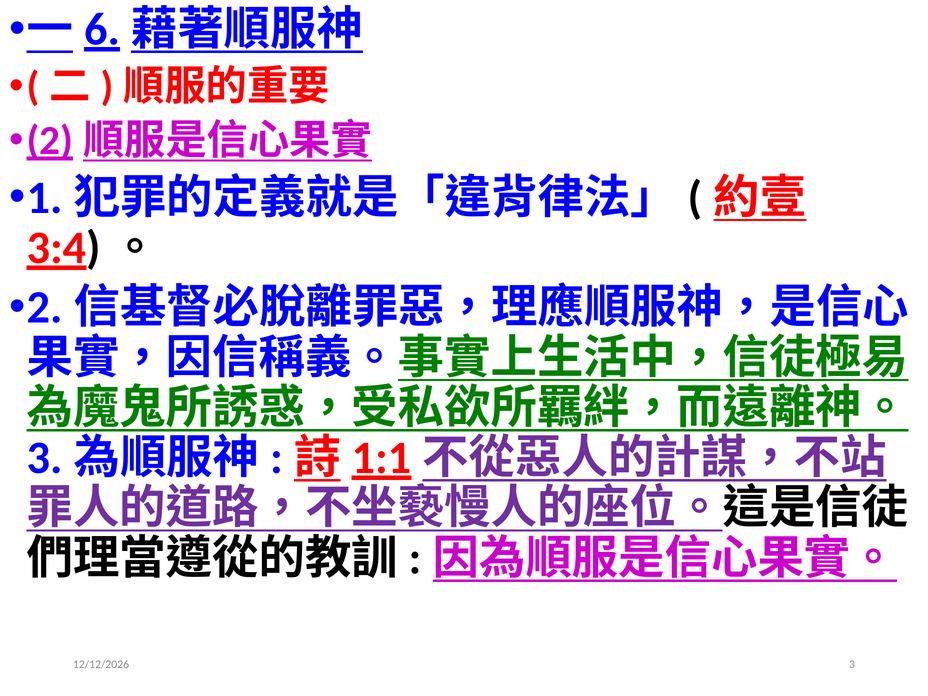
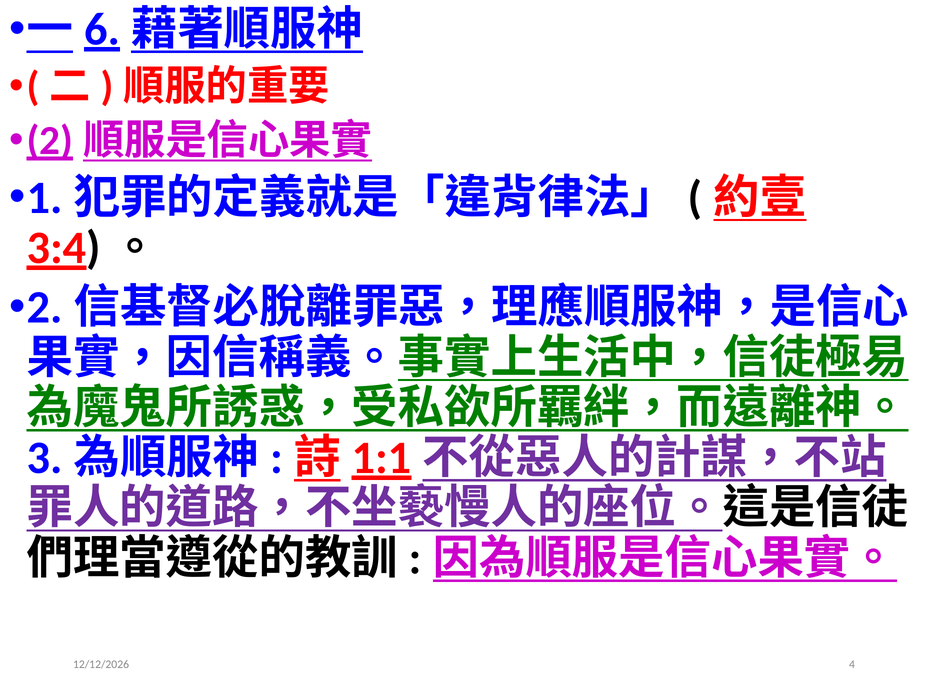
3: 3 -> 4
